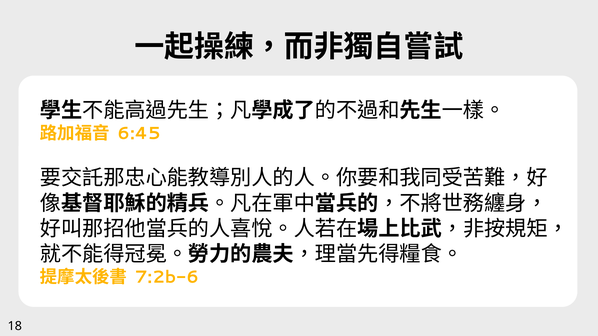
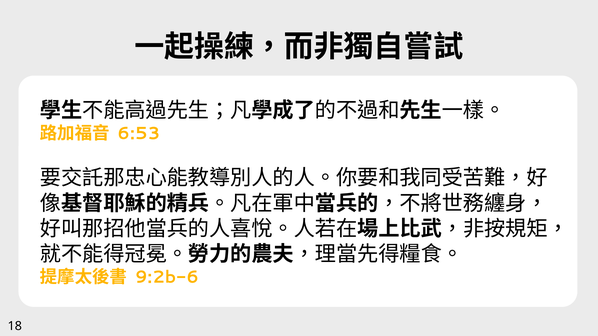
6:45: 6:45 -> 6:53
7:2b-6: 7:2b-6 -> 9:2b-6
